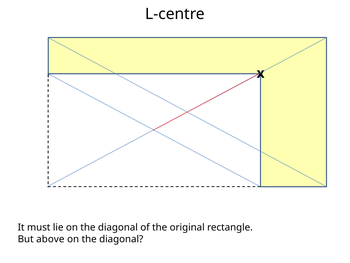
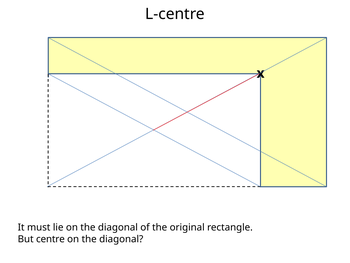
above: above -> centre
